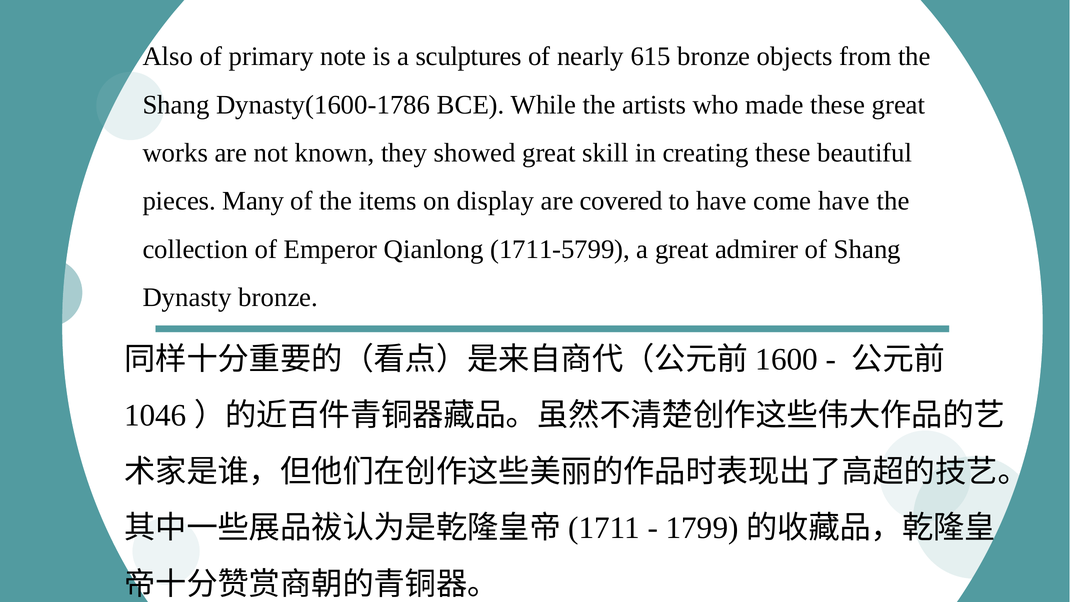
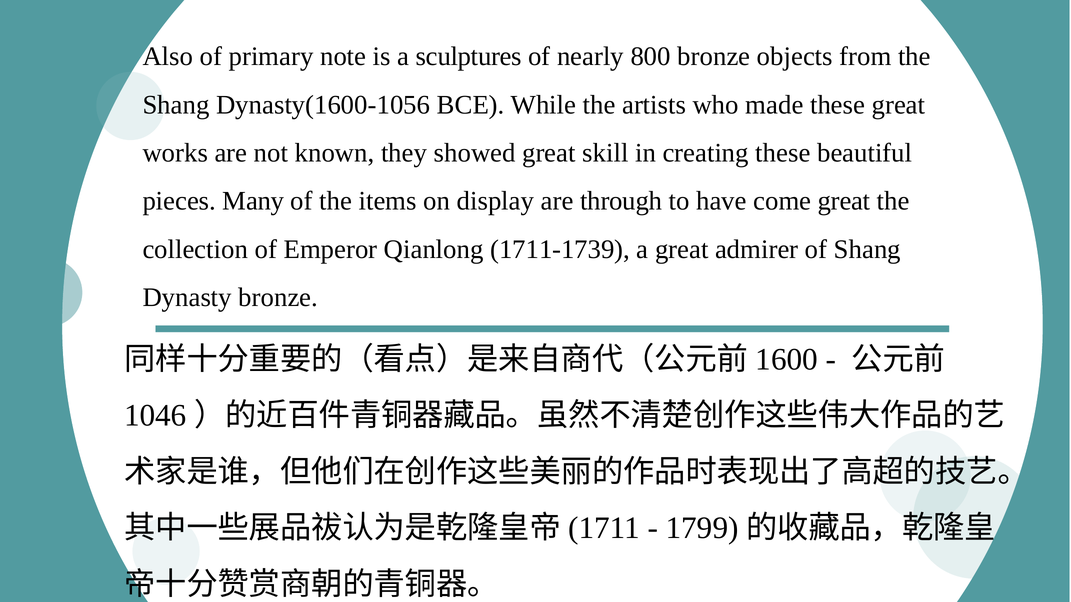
615: 615 -> 800
Dynasty(1600-1786: Dynasty(1600-1786 -> Dynasty(1600-1056
covered: covered -> through
come have: have -> great
1711-5799: 1711-5799 -> 1711-1739
